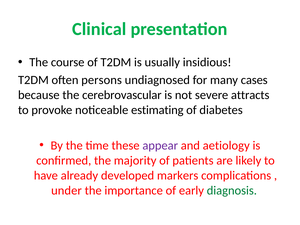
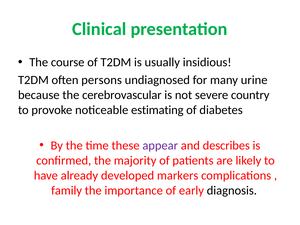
cases: cases -> urine
attracts: attracts -> country
aetiology: aetiology -> describes
under: under -> family
diagnosis colour: green -> black
